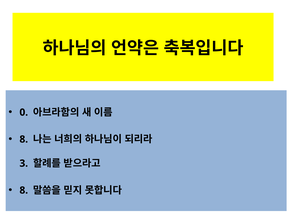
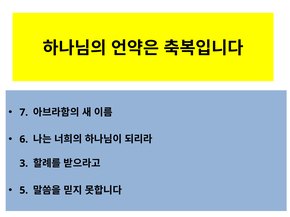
0: 0 -> 7
8 at (24, 140): 8 -> 6
8 at (24, 191): 8 -> 5
